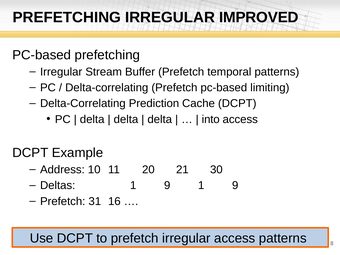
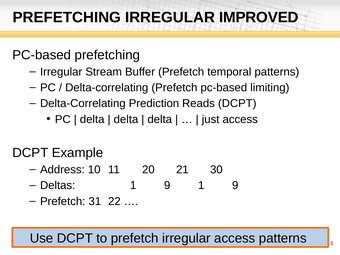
Cache: Cache -> Reads
into: into -> just
16: 16 -> 22
